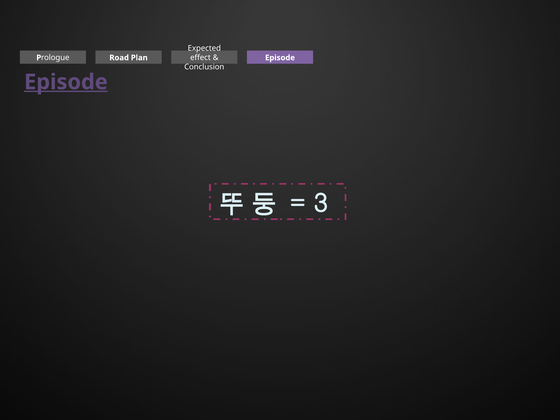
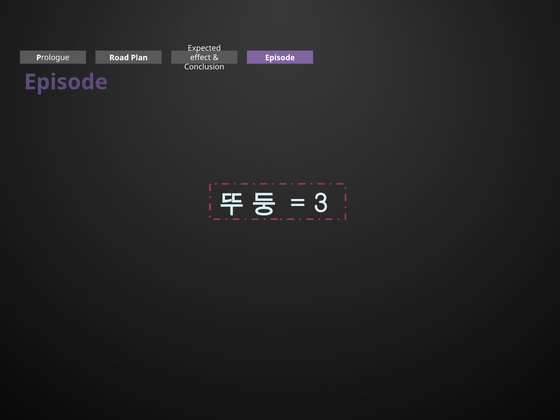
Episode at (66, 82) underline: present -> none
